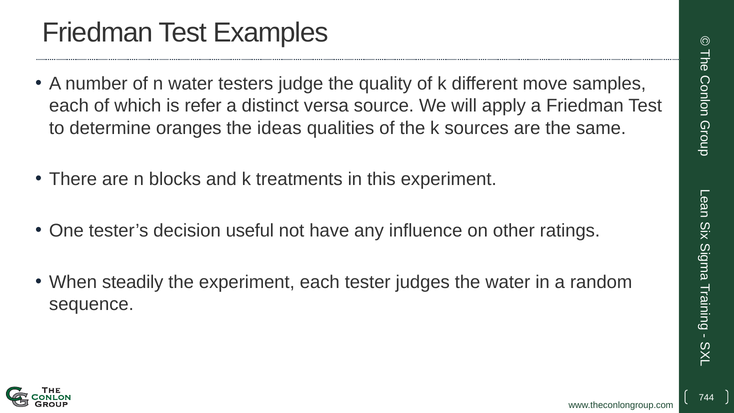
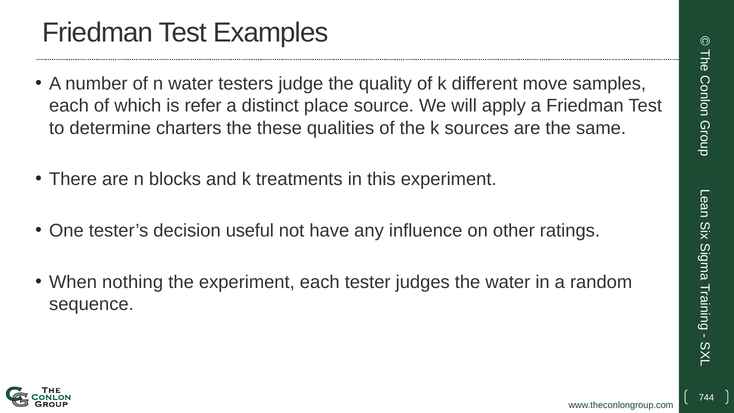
versa: versa -> place
oranges: oranges -> charters
ideas: ideas -> these
steadily: steadily -> nothing
